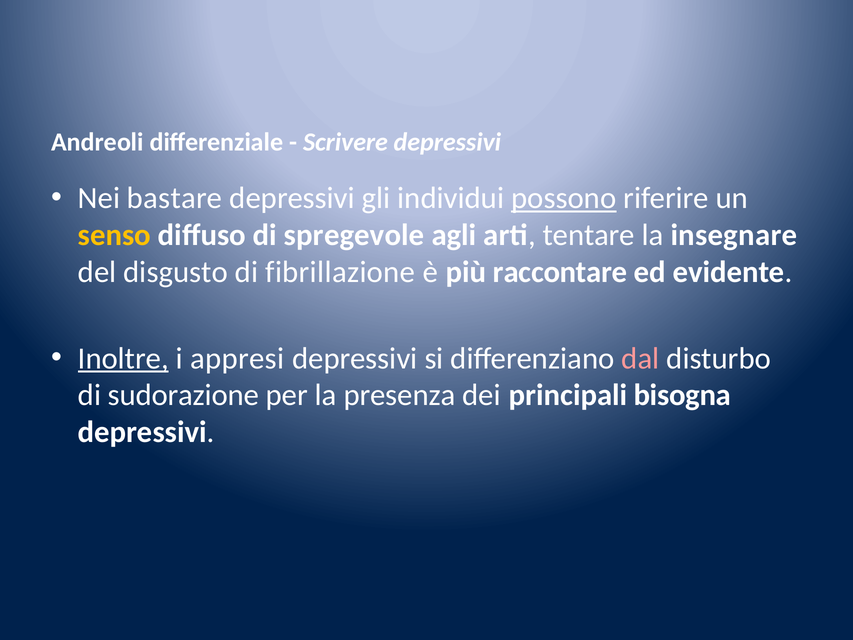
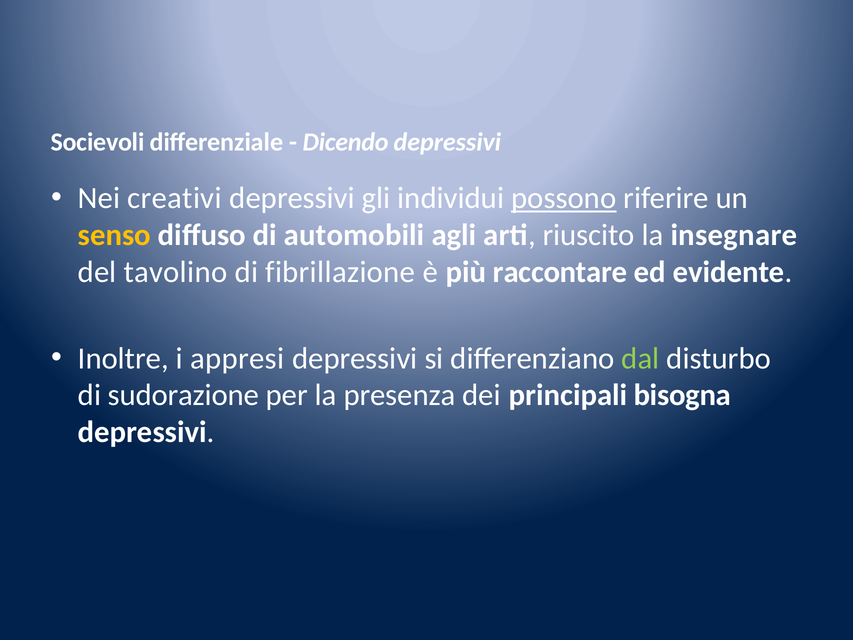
Andreoli: Andreoli -> Socievoli
Scrivere: Scrivere -> Dicendo
bastare: bastare -> creativi
spregevole: spregevole -> automobili
tentare: tentare -> riuscito
disgusto: disgusto -> tavolino
Inoltre underline: present -> none
dal colour: pink -> light green
